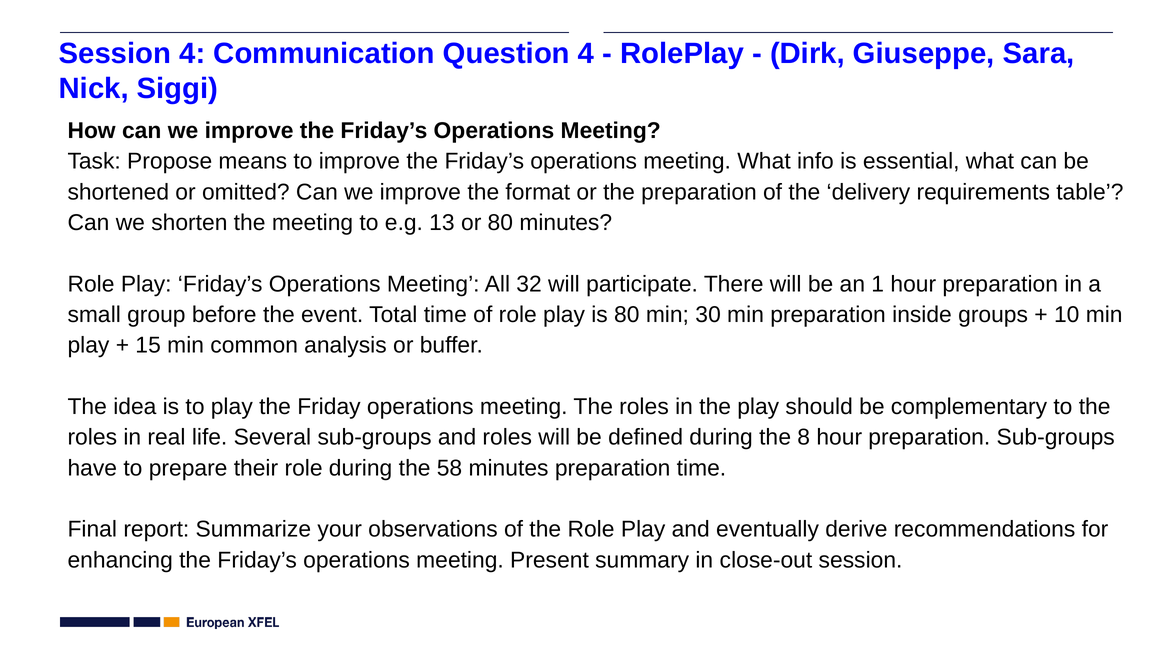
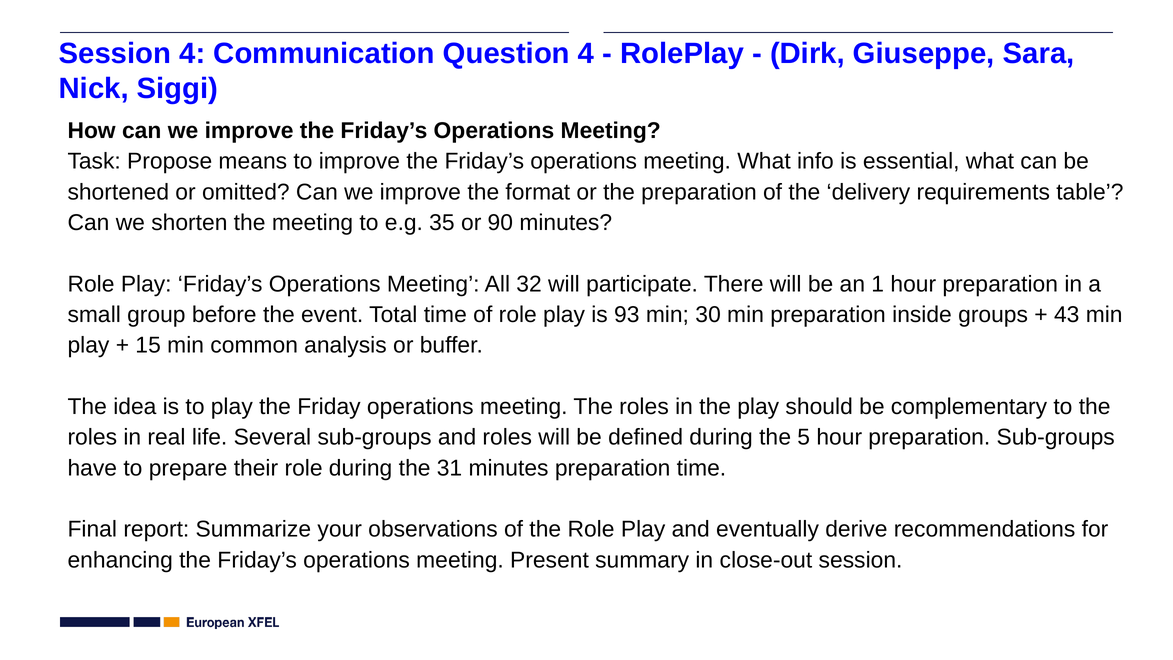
13: 13 -> 35
or 80: 80 -> 90
is 80: 80 -> 93
10: 10 -> 43
8: 8 -> 5
58: 58 -> 31
